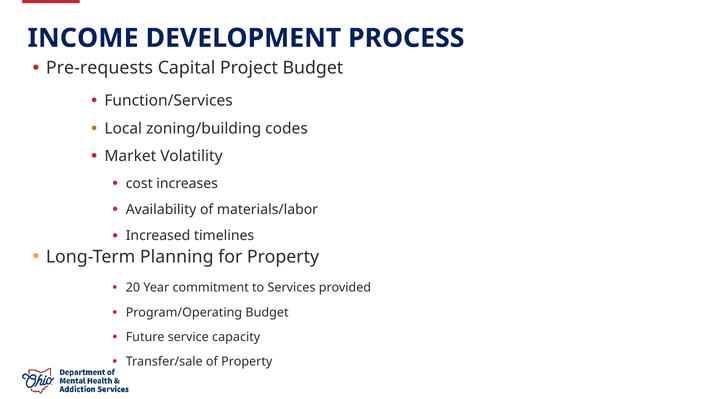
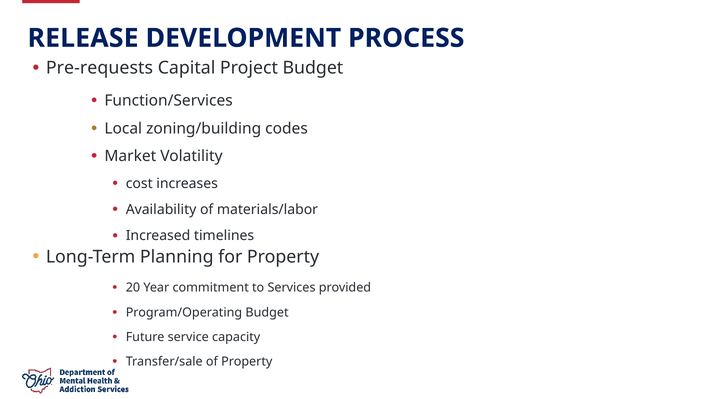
INCOME: INCOME -> RELEASE
